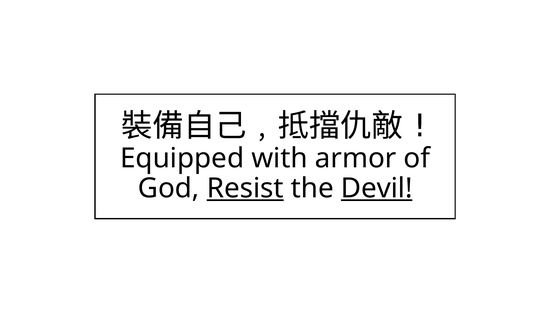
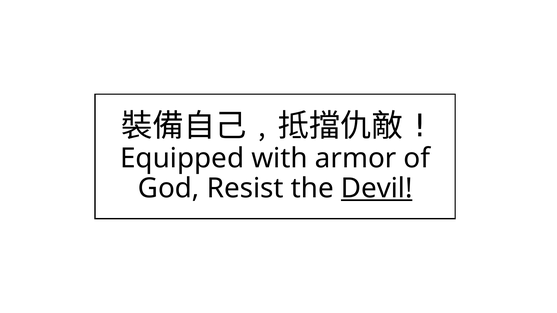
Resist underline: present -> none
